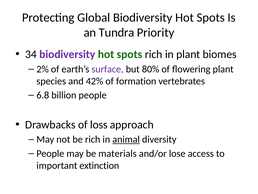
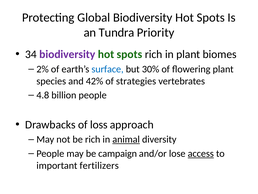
surface colour: purple -> blue
80%: 80% -> 30%
formation: formation -> strategies
6.8: 6.8 -> 4.8
materials: materials -> campaign
access underline: none -> present
extinction: extinction -> fertilizers
